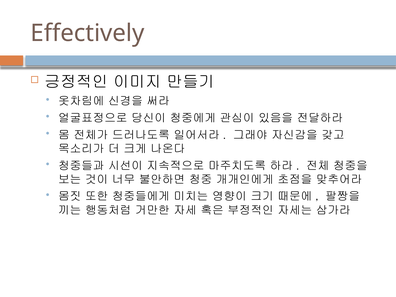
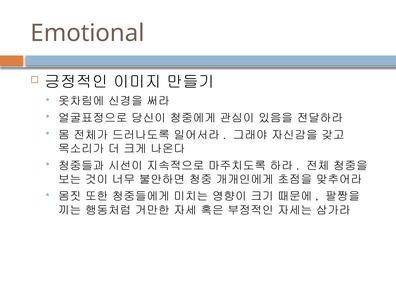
Effectively: Effectively -> Emotional
